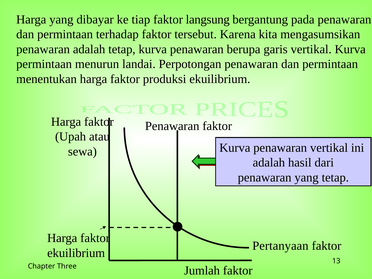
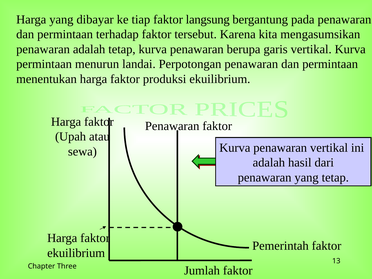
Pertanyaan: Pertanyaan -> Pemerintah
